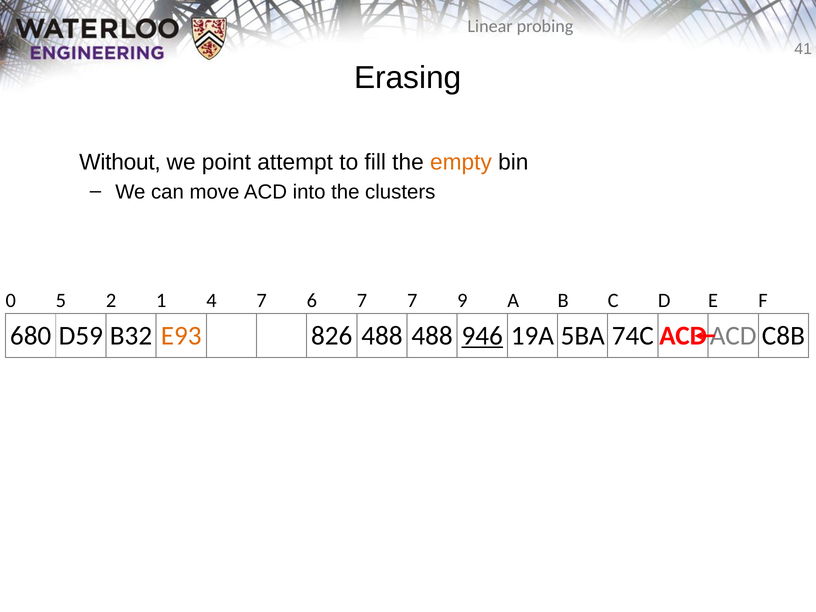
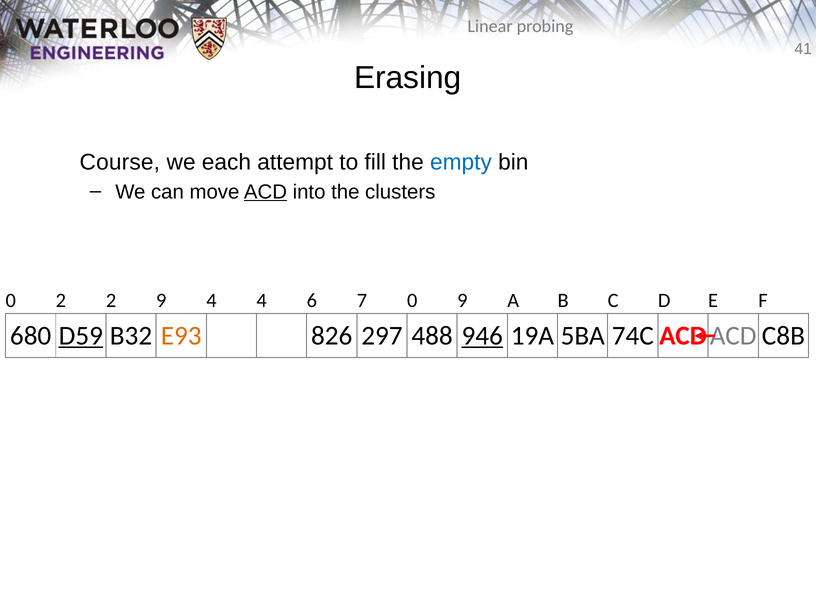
Without: Without -> Course
point: point -> each
empty colour: orange -> blue
ACD underline: none -> present
0 5: 5 -> 2
2 1: 1 -> 9
4 7: 7 -> 4
7 7: 7 -> 0
D59 underline: none -> present
826 488: 488 -> 297
